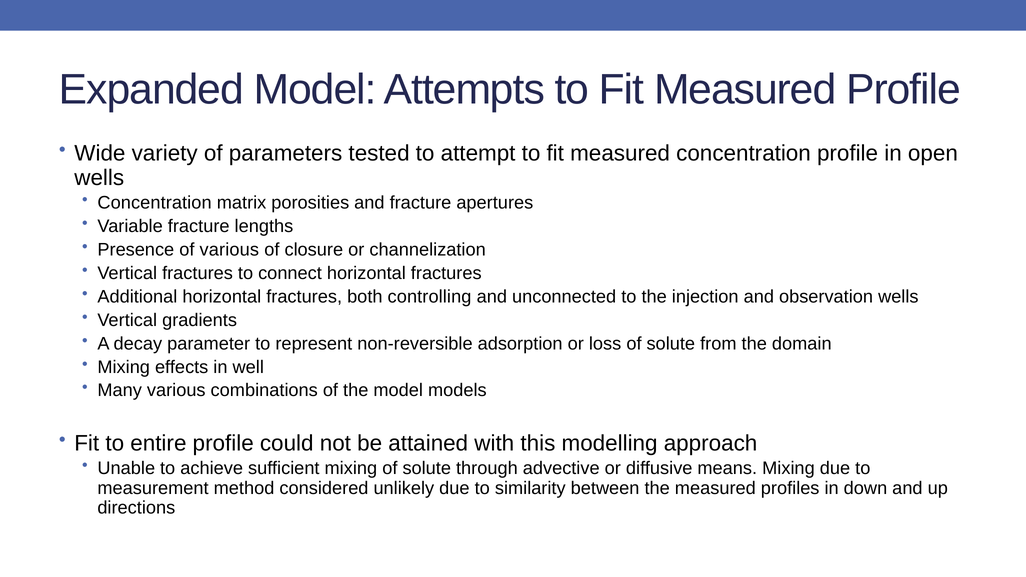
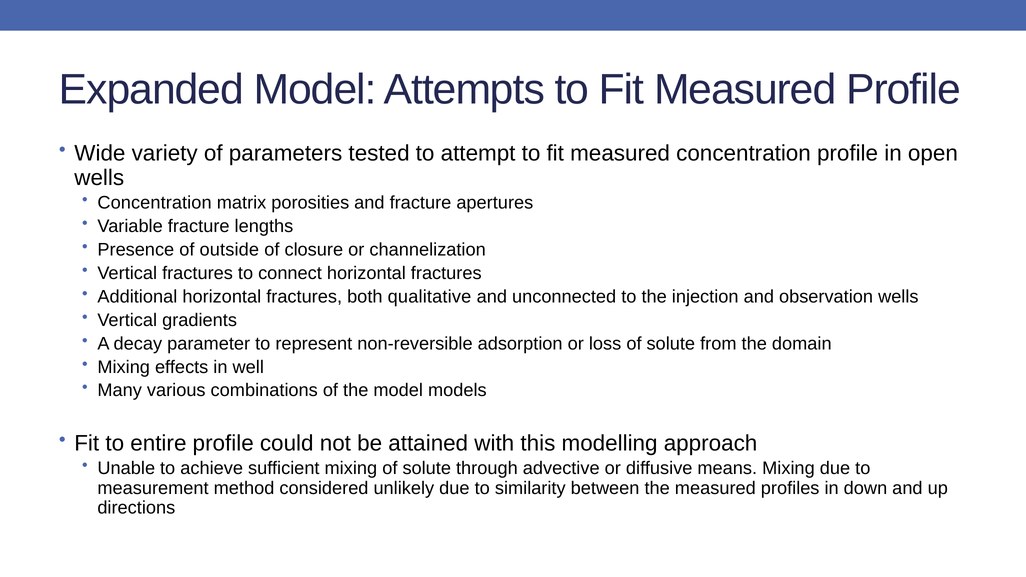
of various: various -> outside
controlling: controlling -> qualitative
